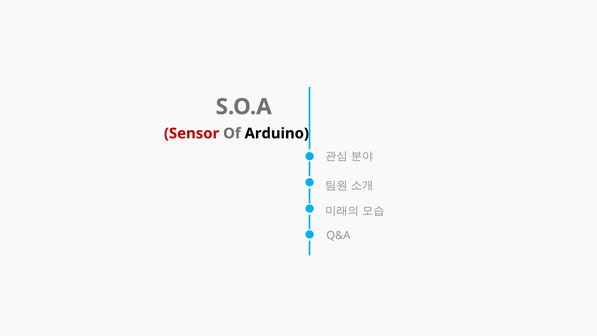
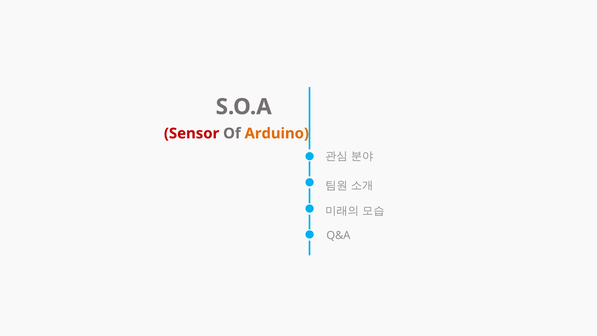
Arduino colour: black -> orange
